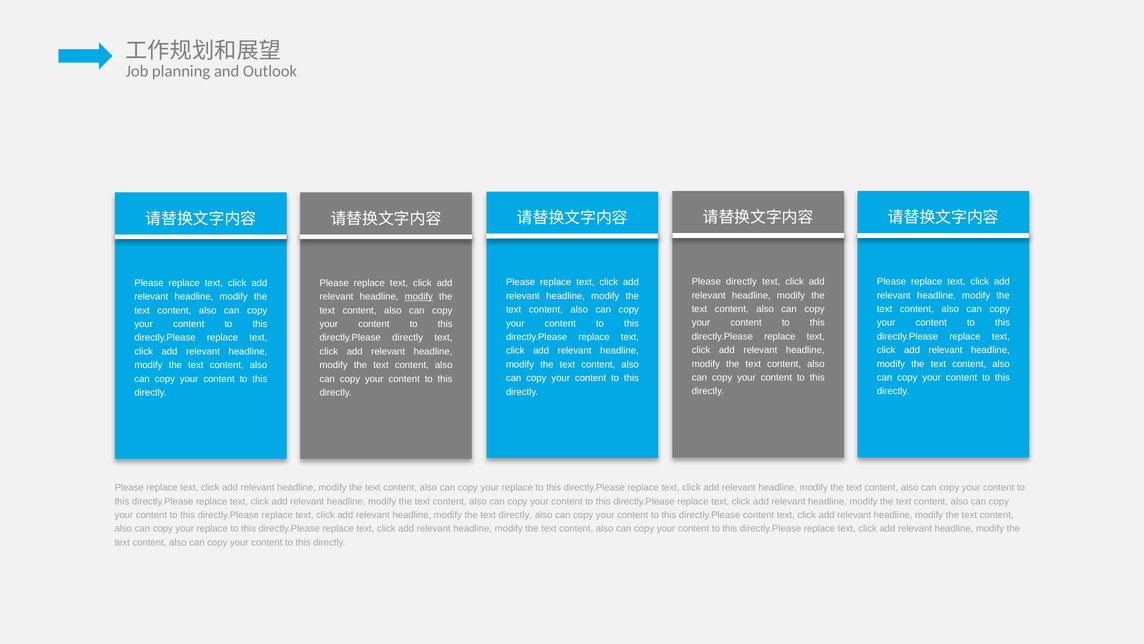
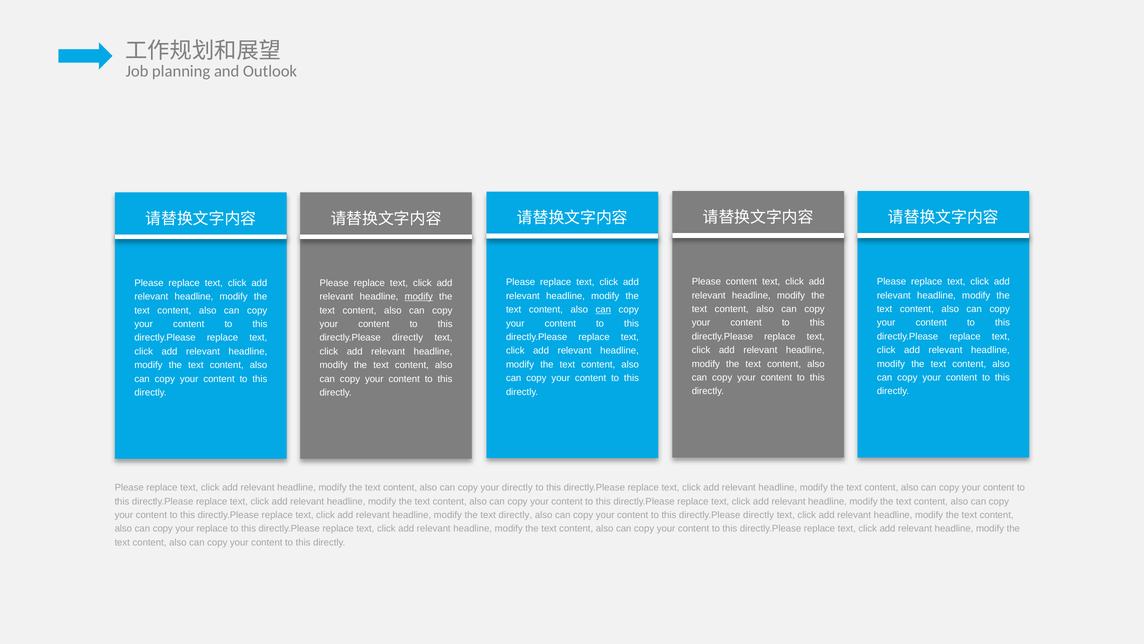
Please directly: directly -> content
can at (603, 309) underline: none -> present
replace at (517, 487): replace -> directly
content at (759, 515): content -> directly
